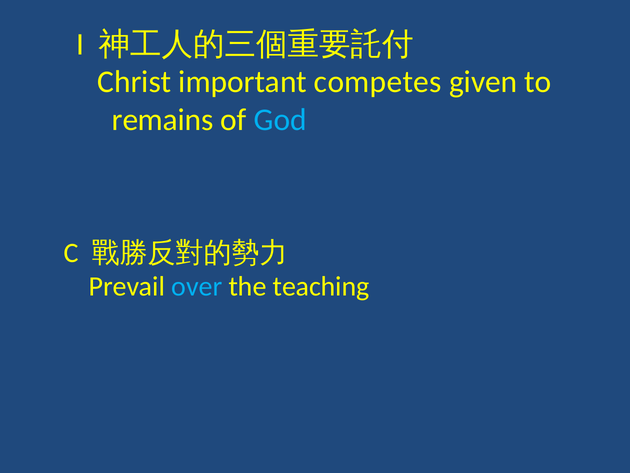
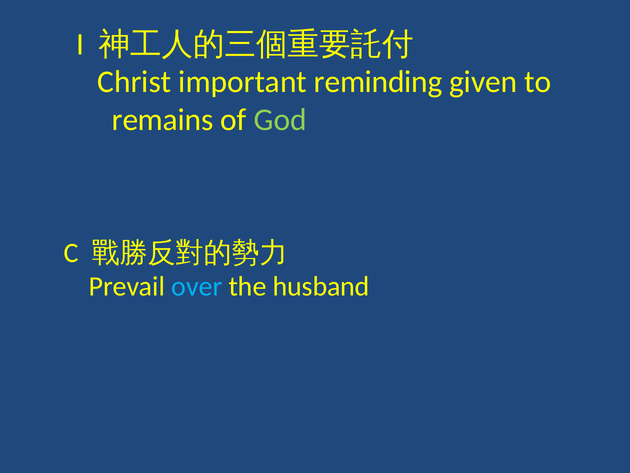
competes: competes -> reminding
God colour: light blue -> light green
teaching: teaching -> husband
